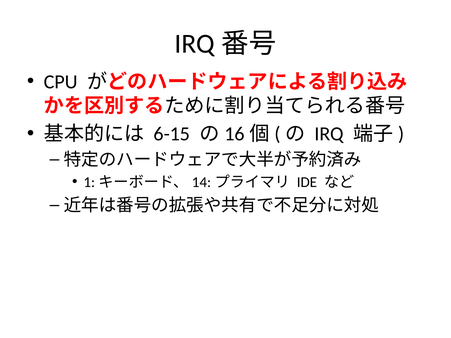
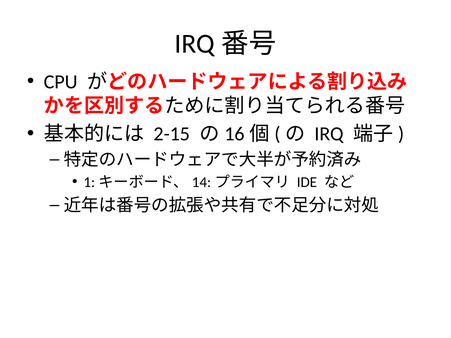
6-15: 6-15 -> 2-15
